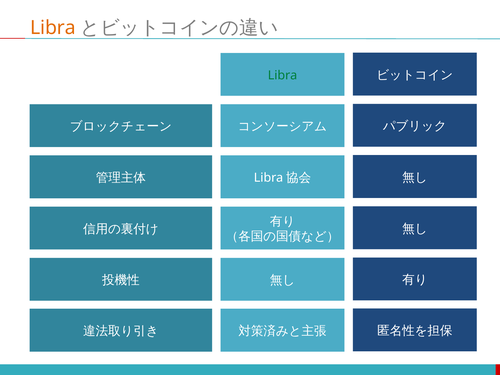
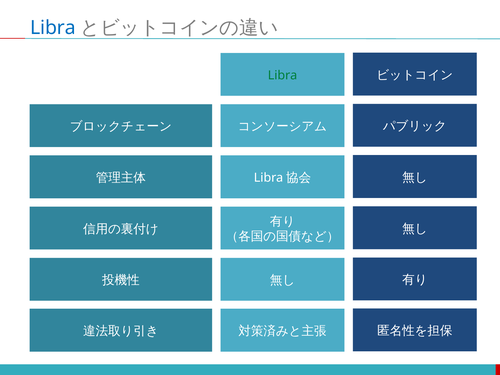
Libra at (53, 28) colour: orange -> blue
